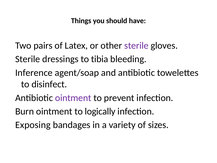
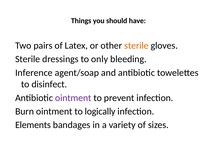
sterile at (136, 46) colour: purple -> orange
tibia: tibia -> only
Exposing: Exposing -> Elements
